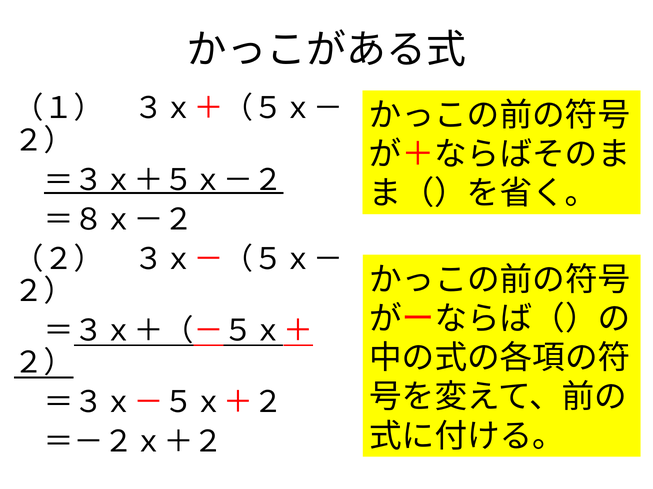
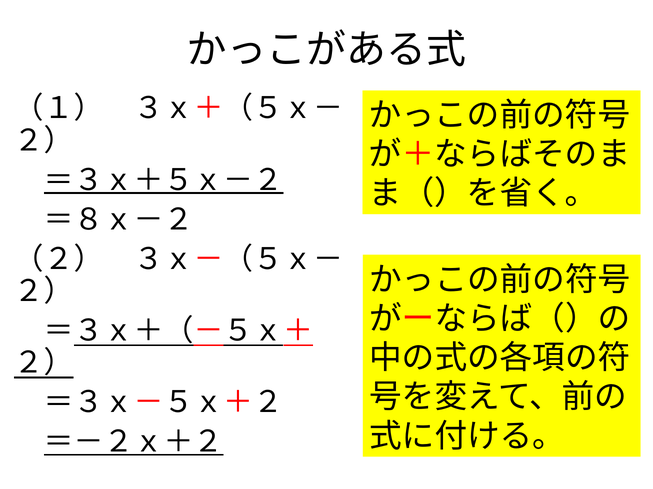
＝－２ｘ＋２ underline: none -> present
